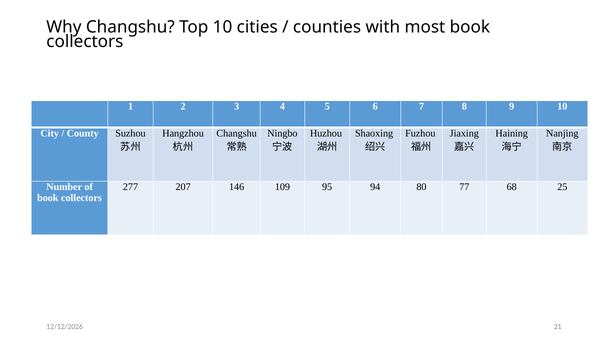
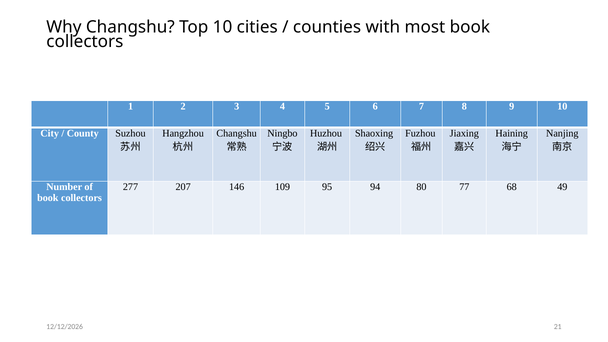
25: 25 -> 49
